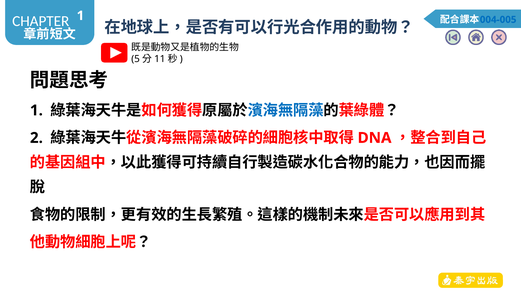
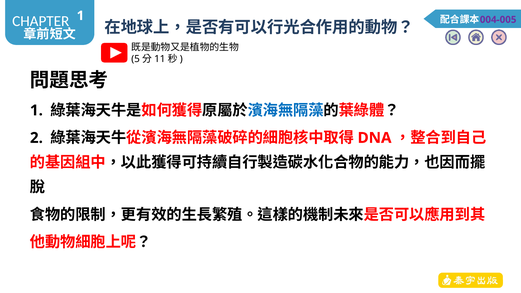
004-005 colour: blue -> purple
